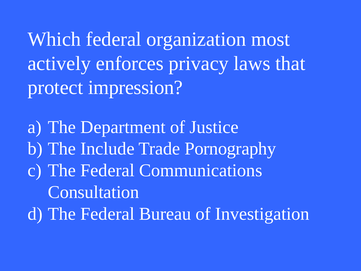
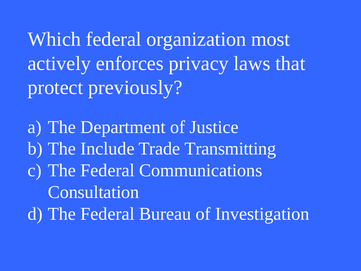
impression: impression -> previously
Pornography: Pornography -> Transmitting
